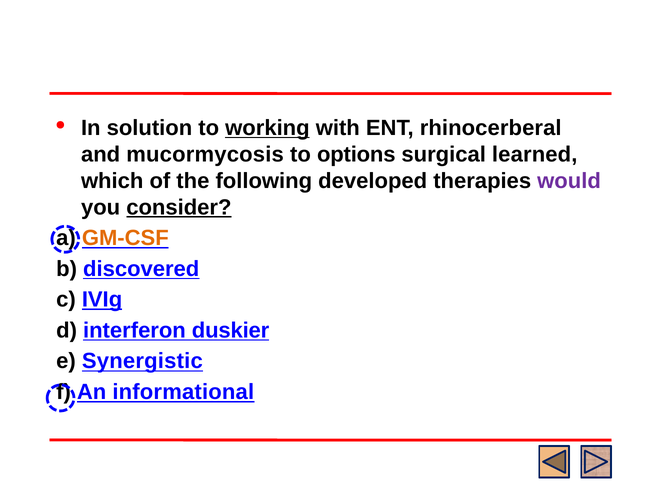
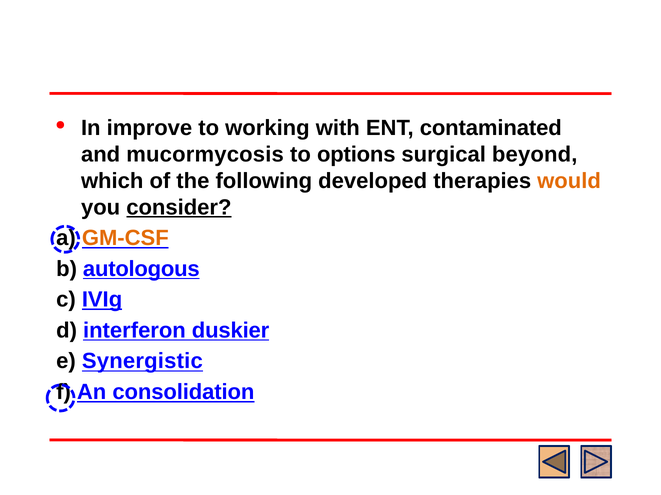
solution: solution -> improve
working underline: present -> none
rhinocerberal: rhinocerberal -> contaminated
learned: learned -> beyond
would colour: purple -> orange
discovered: discovered -> autologous
informational: informational -> consolidation
